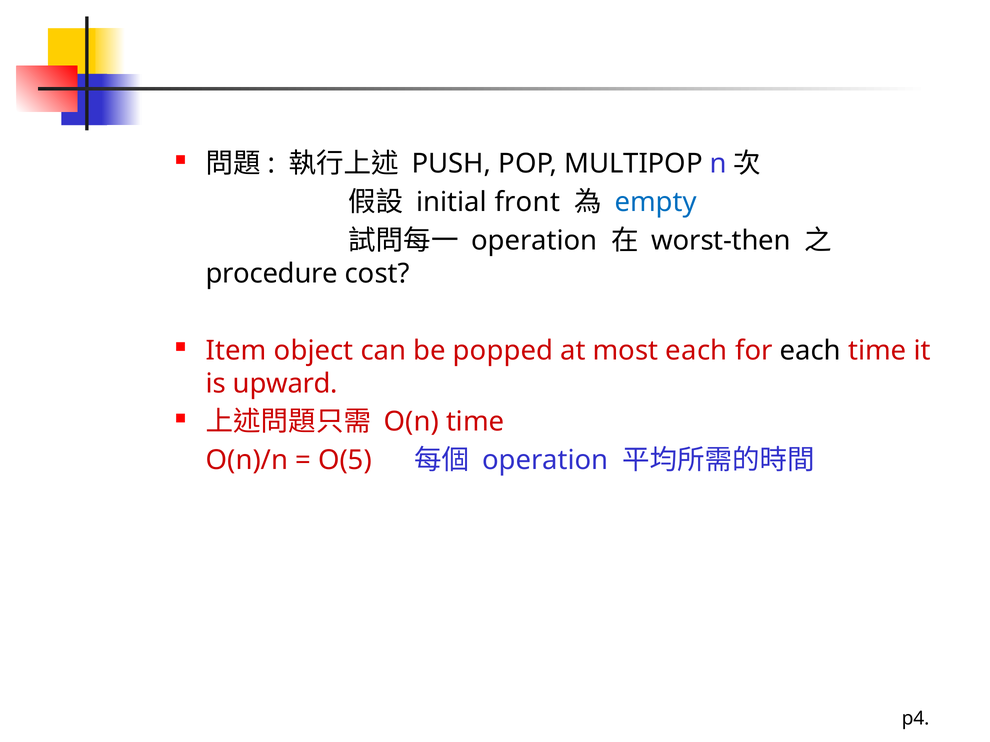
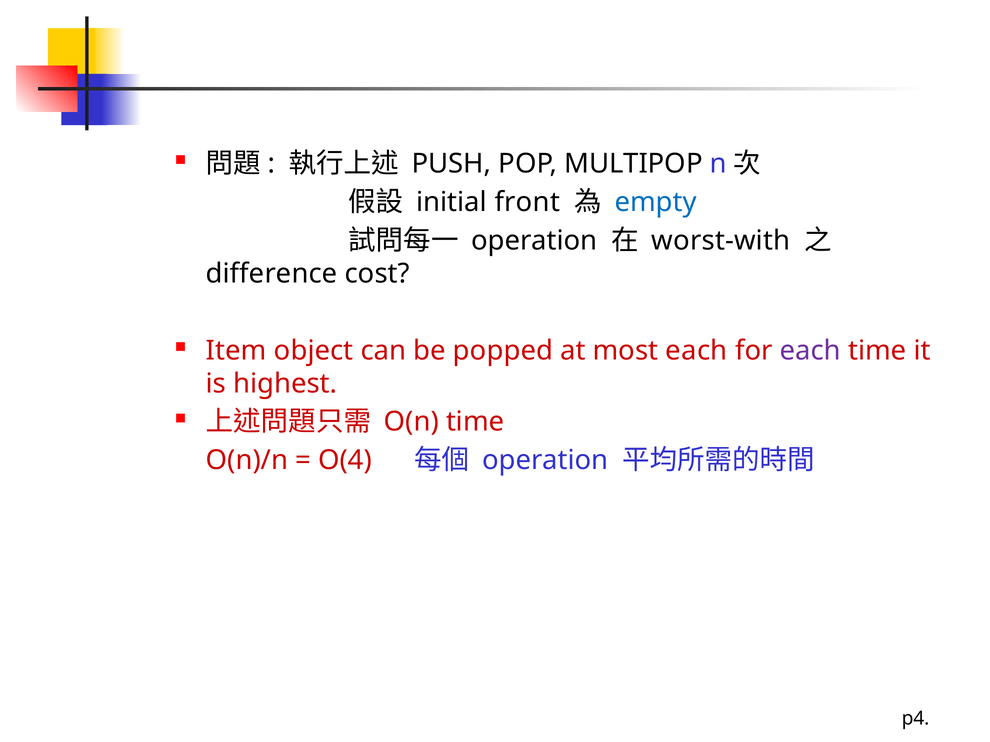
worst-then: worst-then -> worst-with
procedure: procedure -> difference
each at (810, 351) colour: black -> purple
upward: upward -> highest
O(5: O(5 -> O(4
